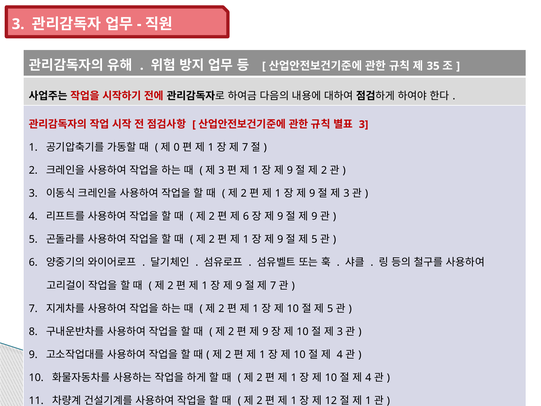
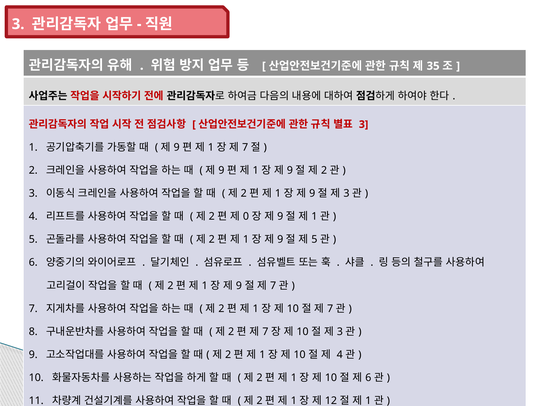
0 at (177, 147): 0 -> 9
3 at (221, 170): 3 -> 9
6 at (246, 216): 6 -> 0
9 at (314, 216): 9 -> 1
5 at (330, 308): 5 -> 7
9 at (265, 331): 9 -> 7
4 at (368, 377): 4 -> 6
